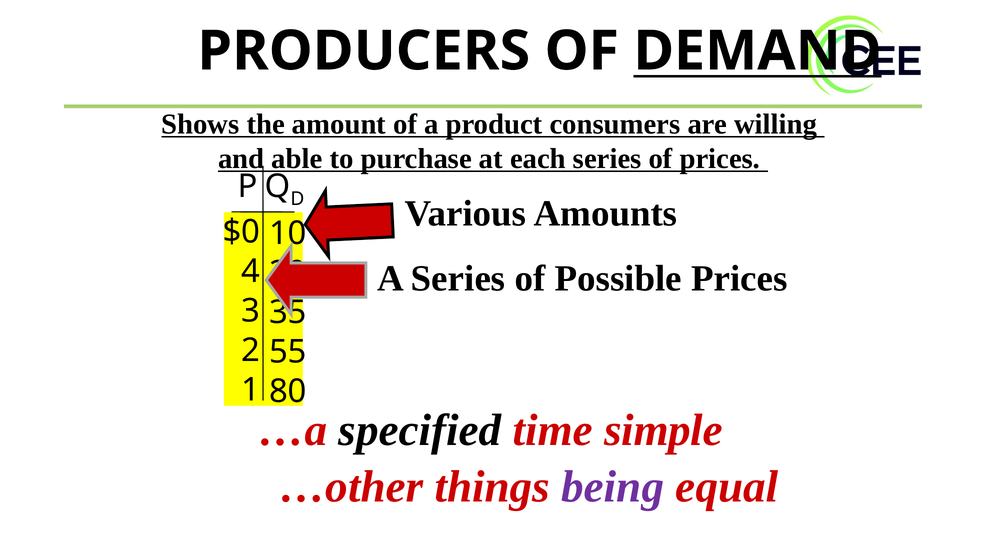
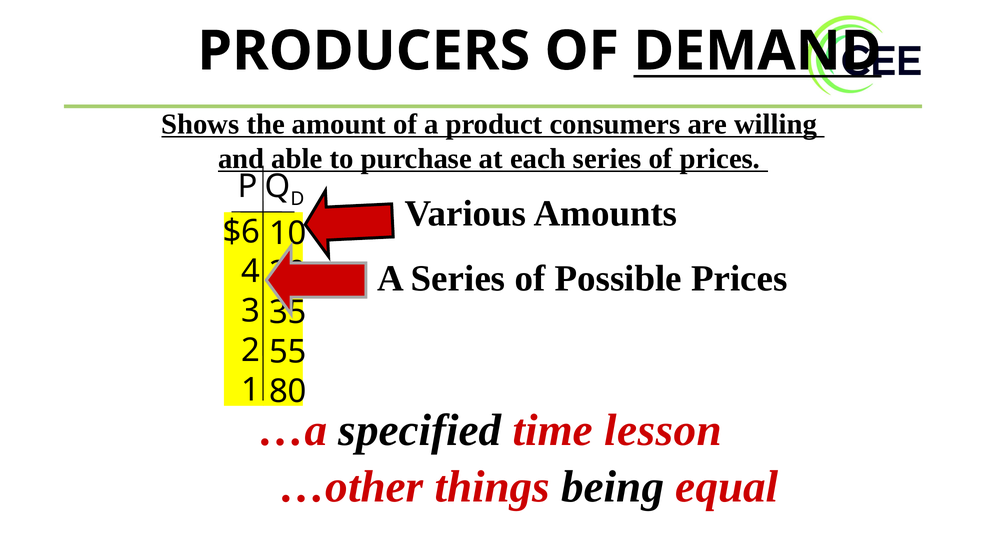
$0: $0 -> $6
simple: simple -> lesson
being colour: purple -> black
